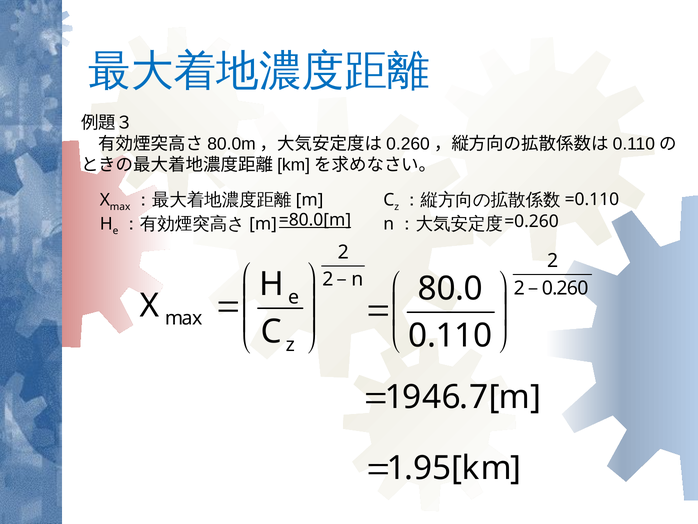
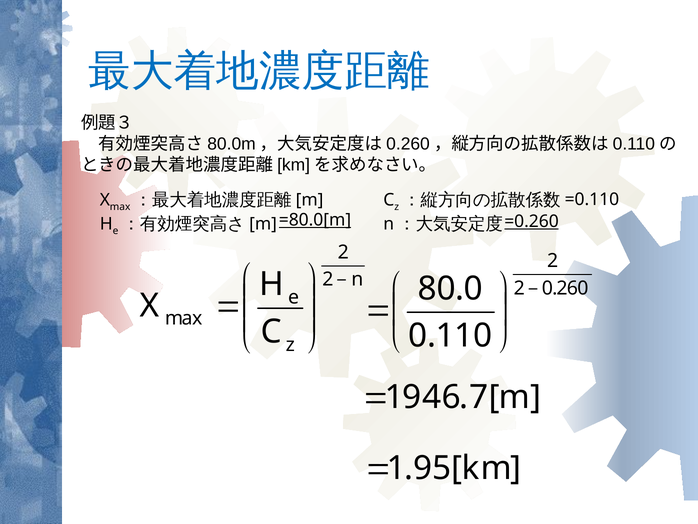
=0.260 underline: none -> present
